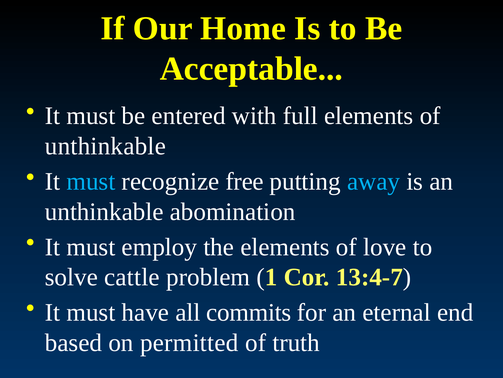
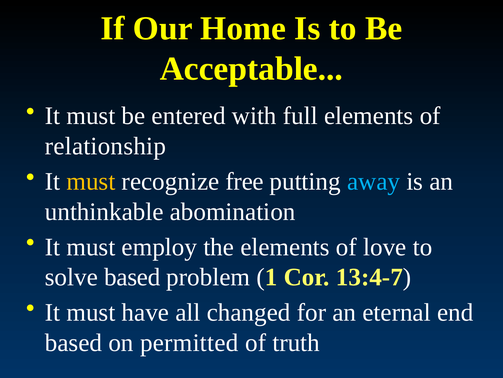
unthinkable at (105, 146): unthinkable -> relationship
must at (91, 181) colour: light blue -> yellow
solve cattle: cattle -> based
commits: commits -> changed
